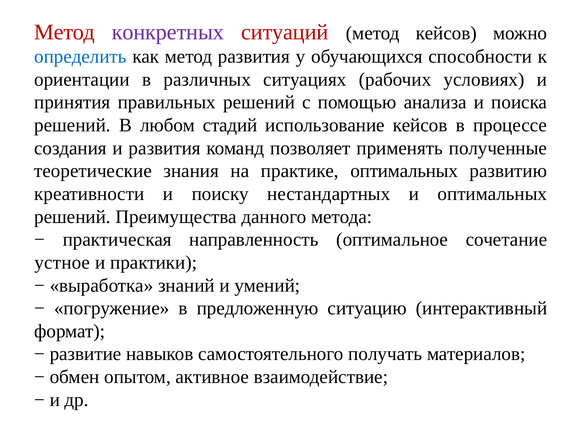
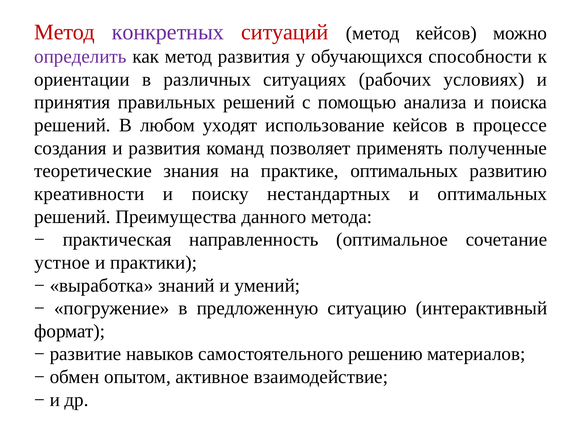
определить colour: blue -> purple
стадий: стадий -> уходят
получать: получать -> решению
